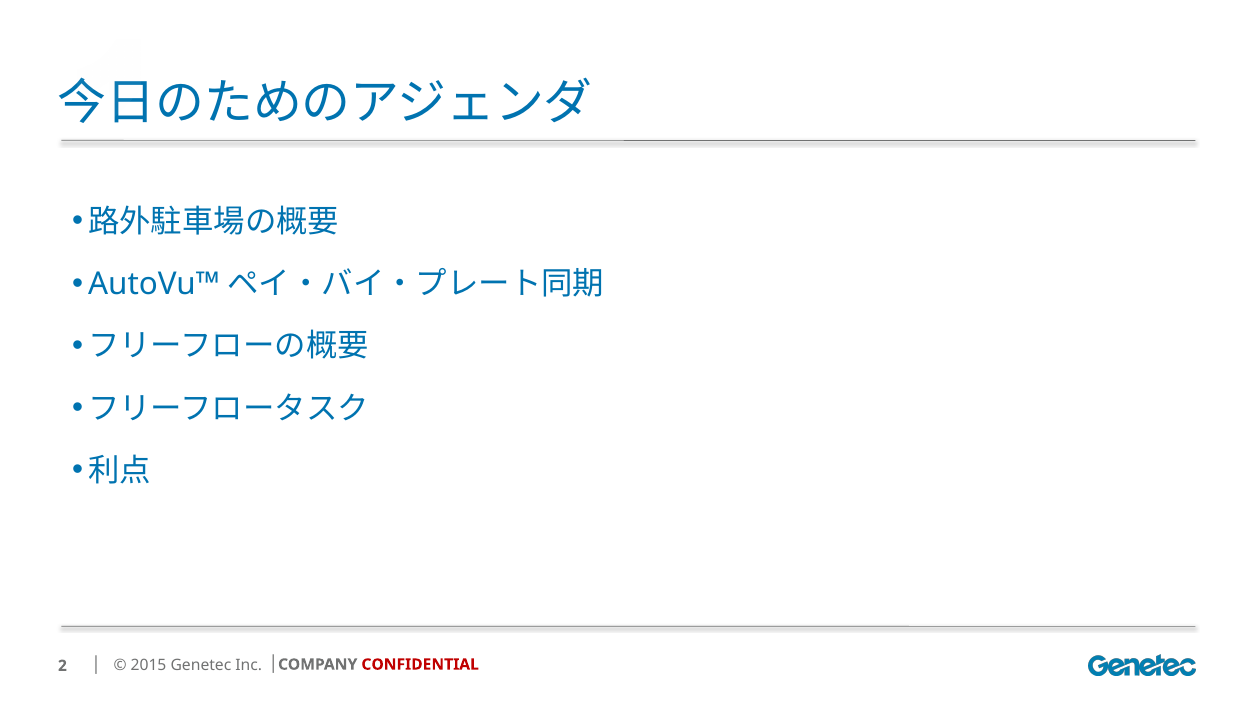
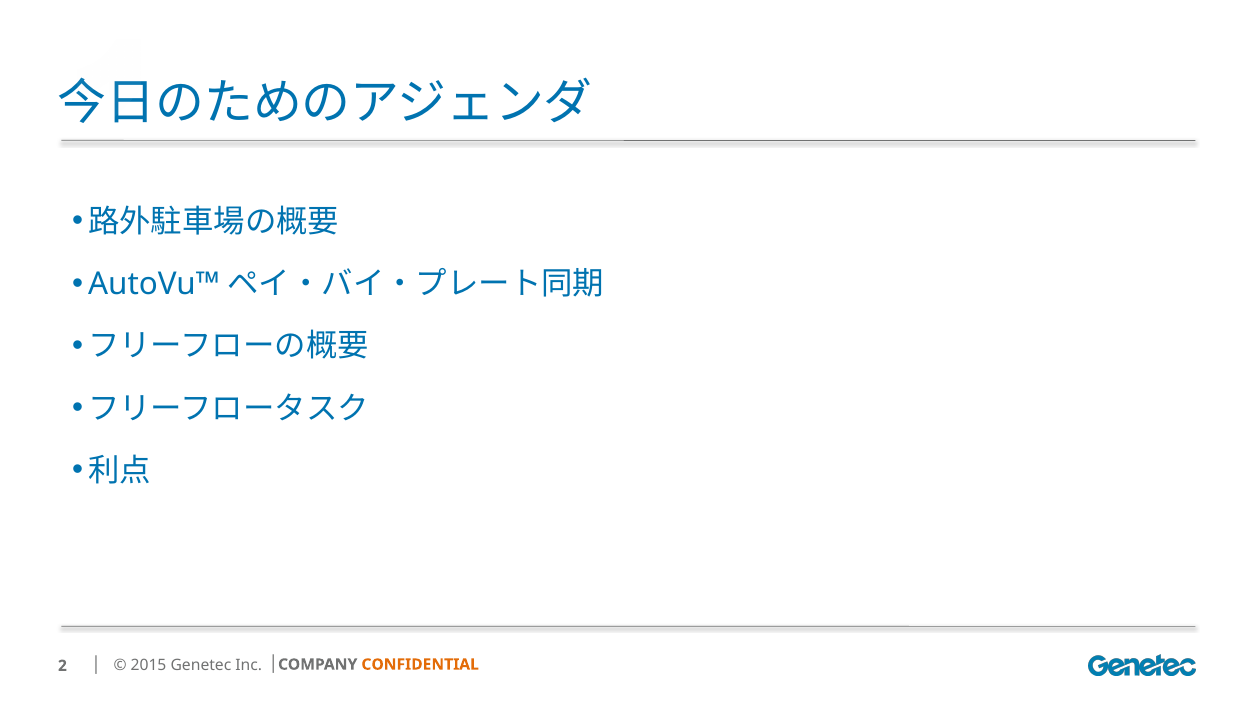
CONFIDENTIAL colour: red -> orange
